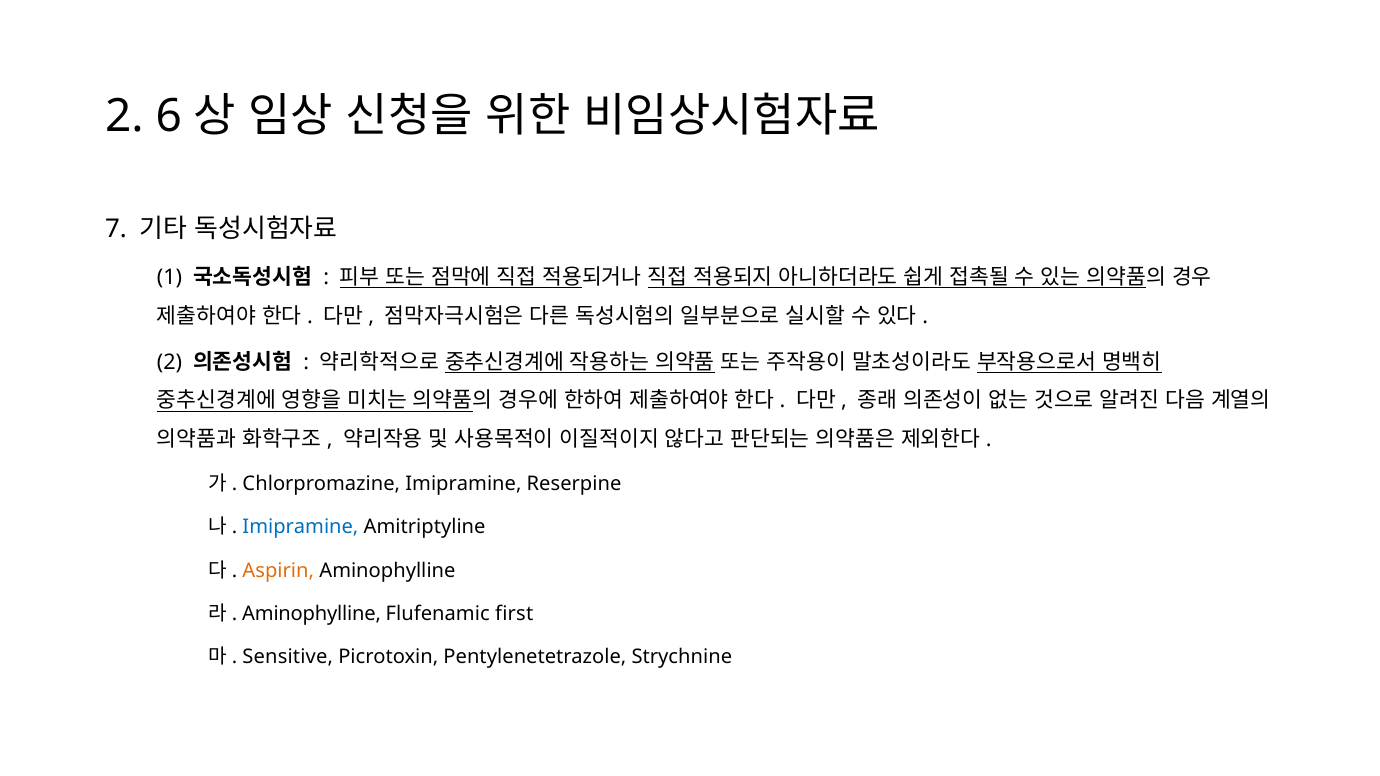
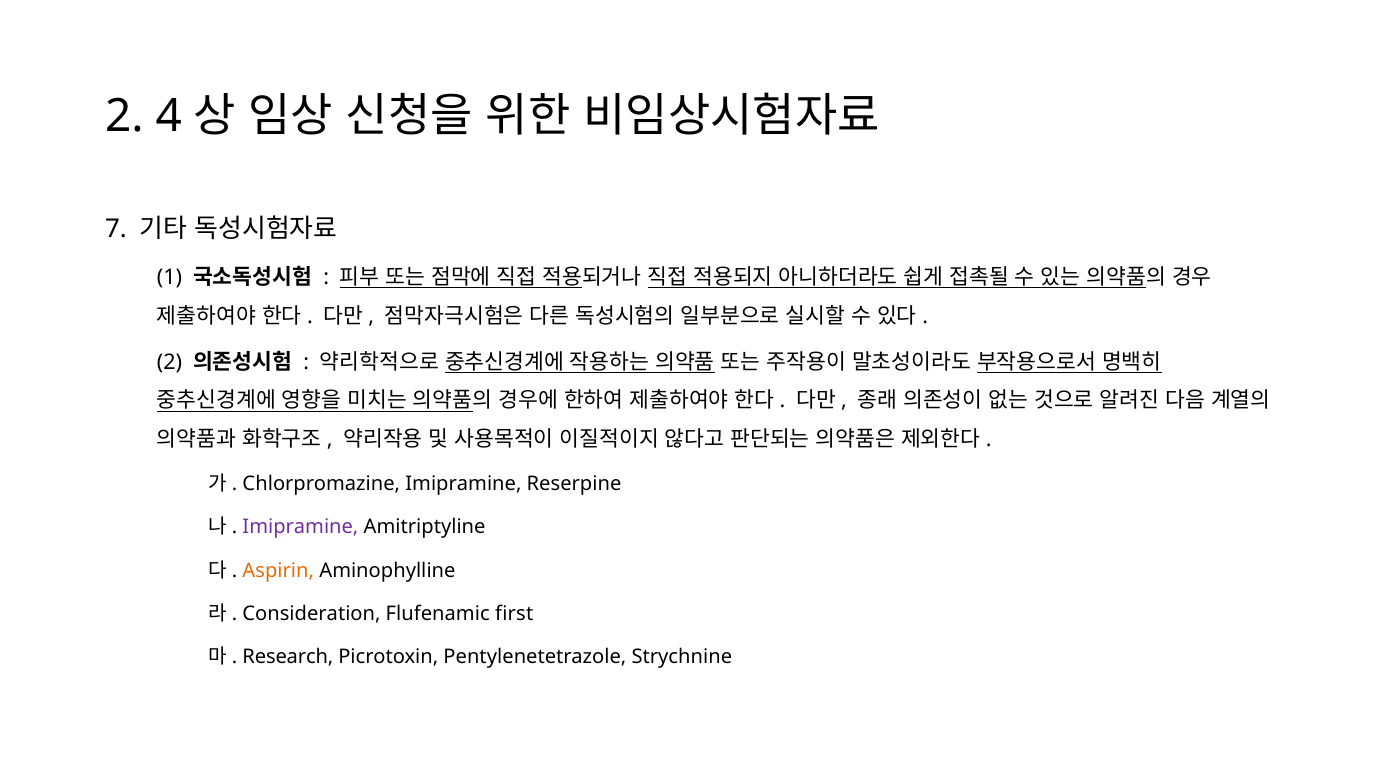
6: 6 -> 4
Imipramine at (300, 527) colour: blue -> purple
Aminophylline at (312, 614): Aminophylline -> Consideration
Sensitive: Sensitive -> Research
